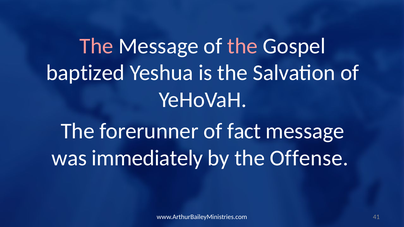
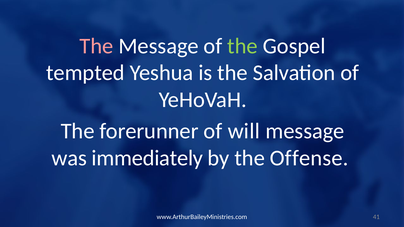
the at (243, 46) colour: pink -> light green
baptized: baptized -> tempted
fact: fact -> will
